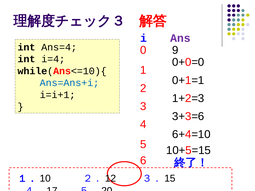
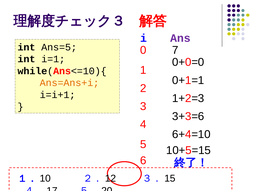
Ans=4: Ans=4 -> Ans=5
9: 9 -> 7
i=4: i=4 -> i=1
Ans=Ans+i colour: blue -> orange
